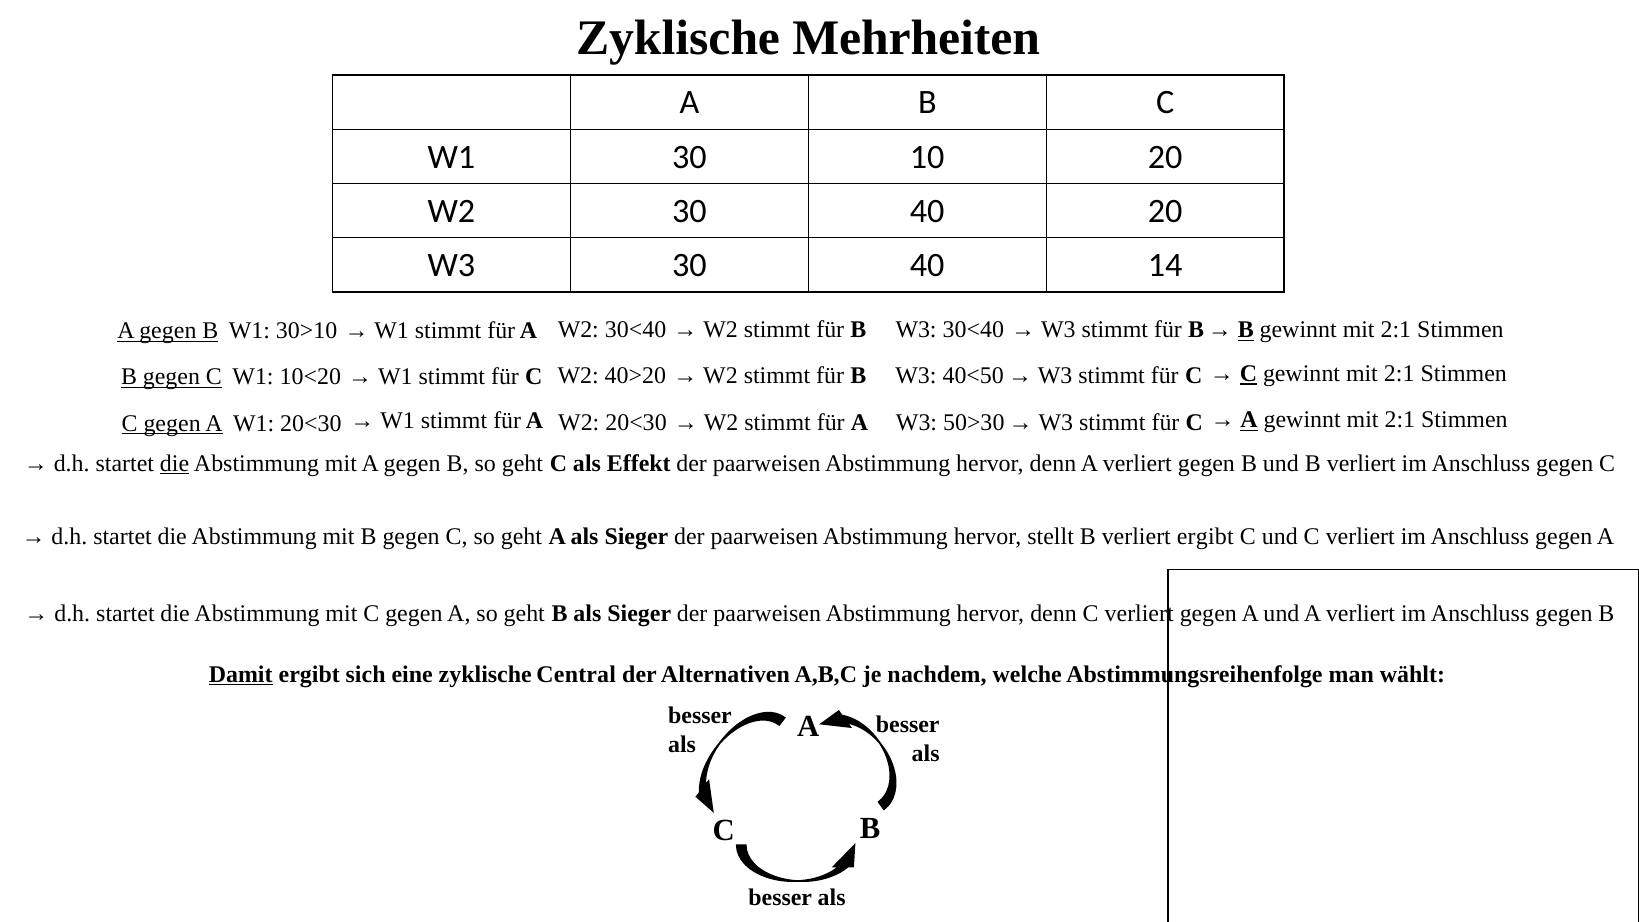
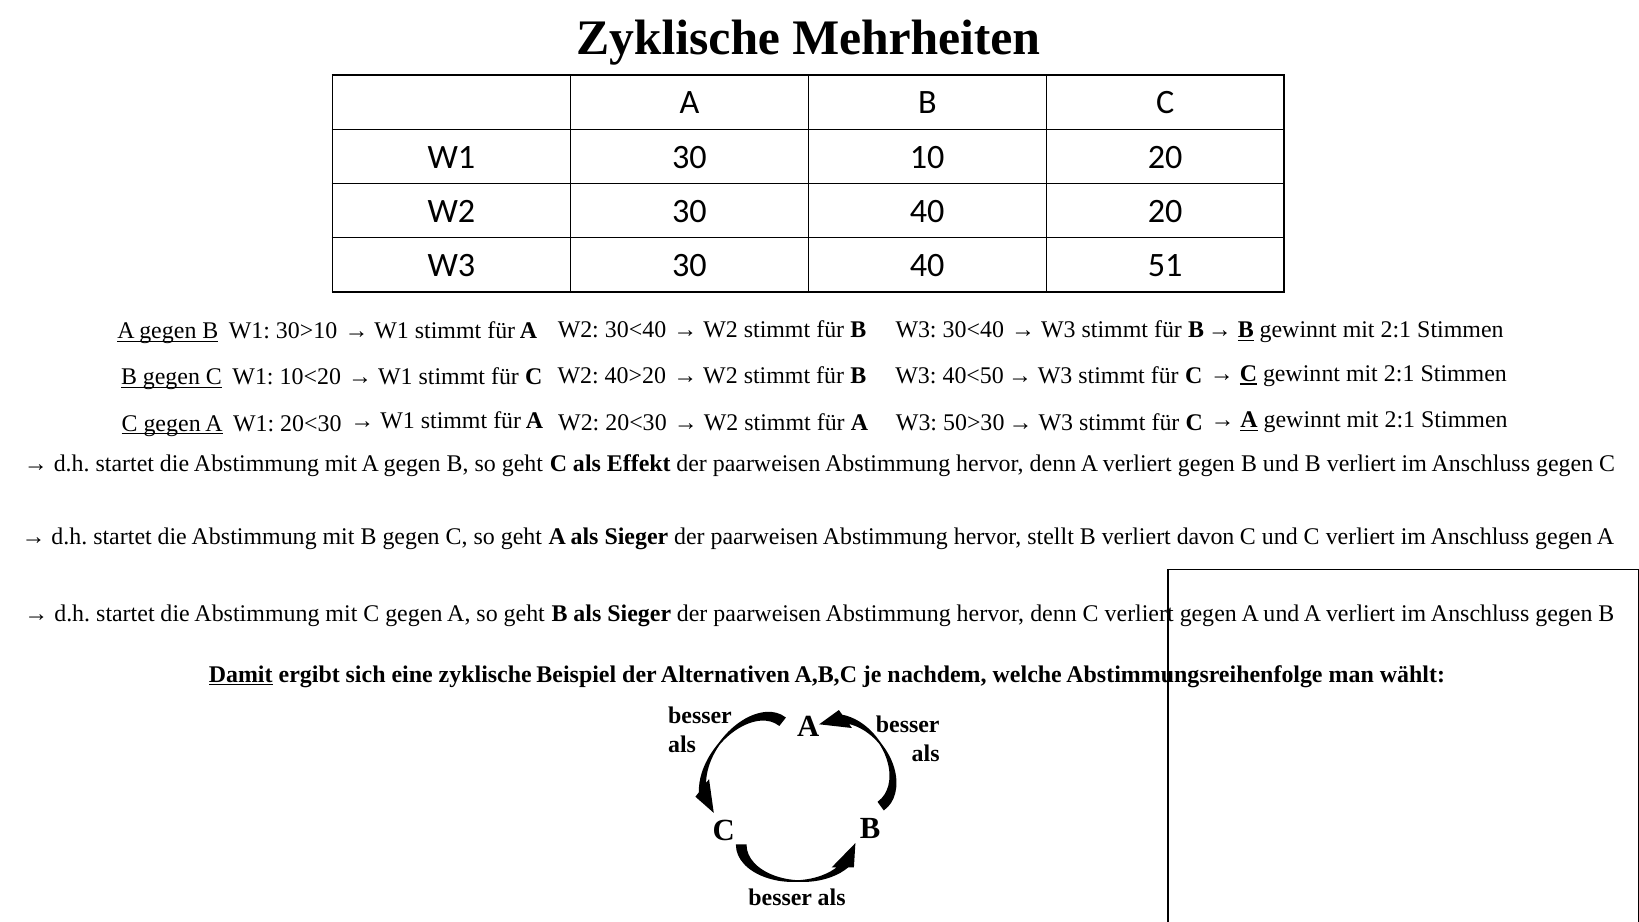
14: 14 -> 51
die at (175, 463) underline: present -> none
verliert ergibt: ergibt -> davon
Central: Central -> Beispiel
